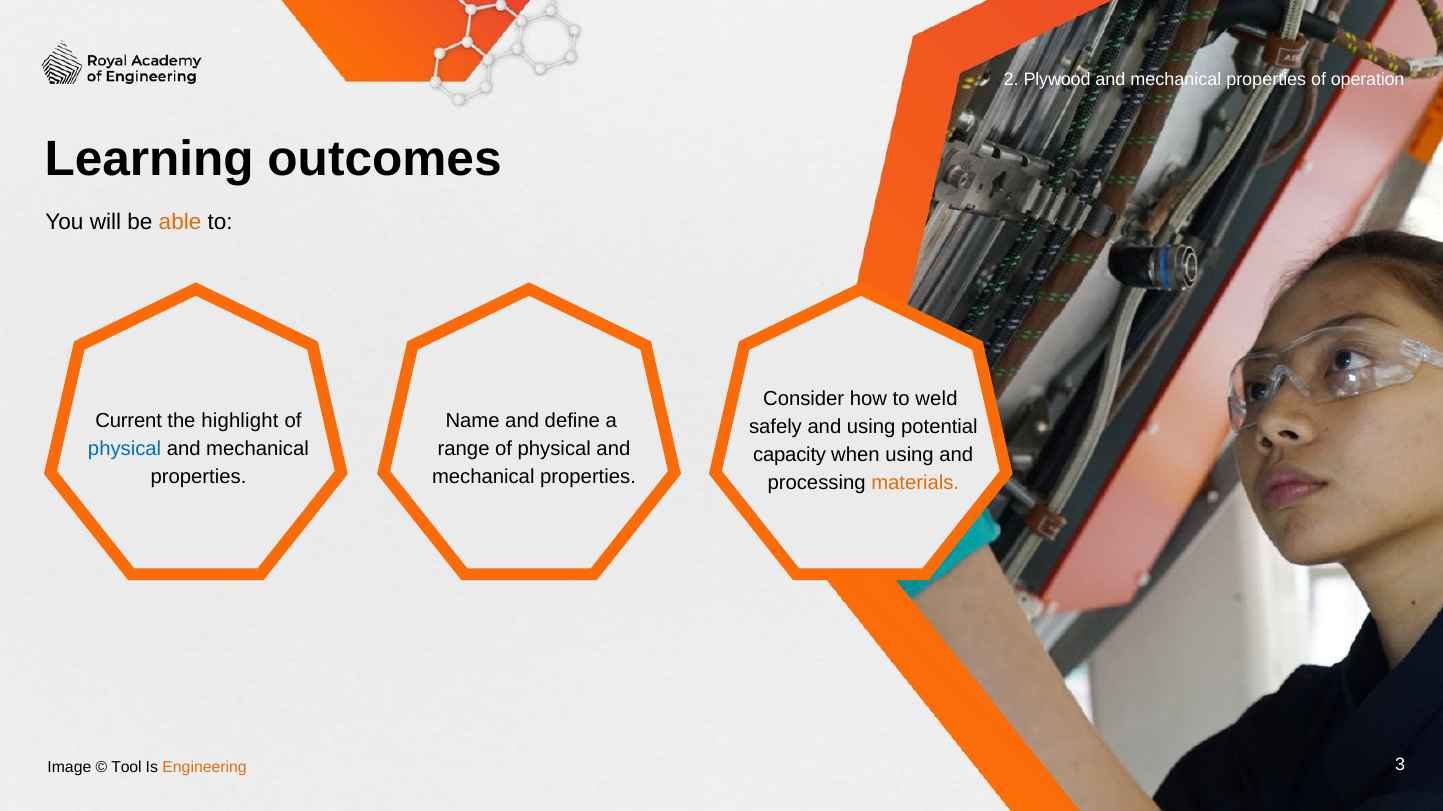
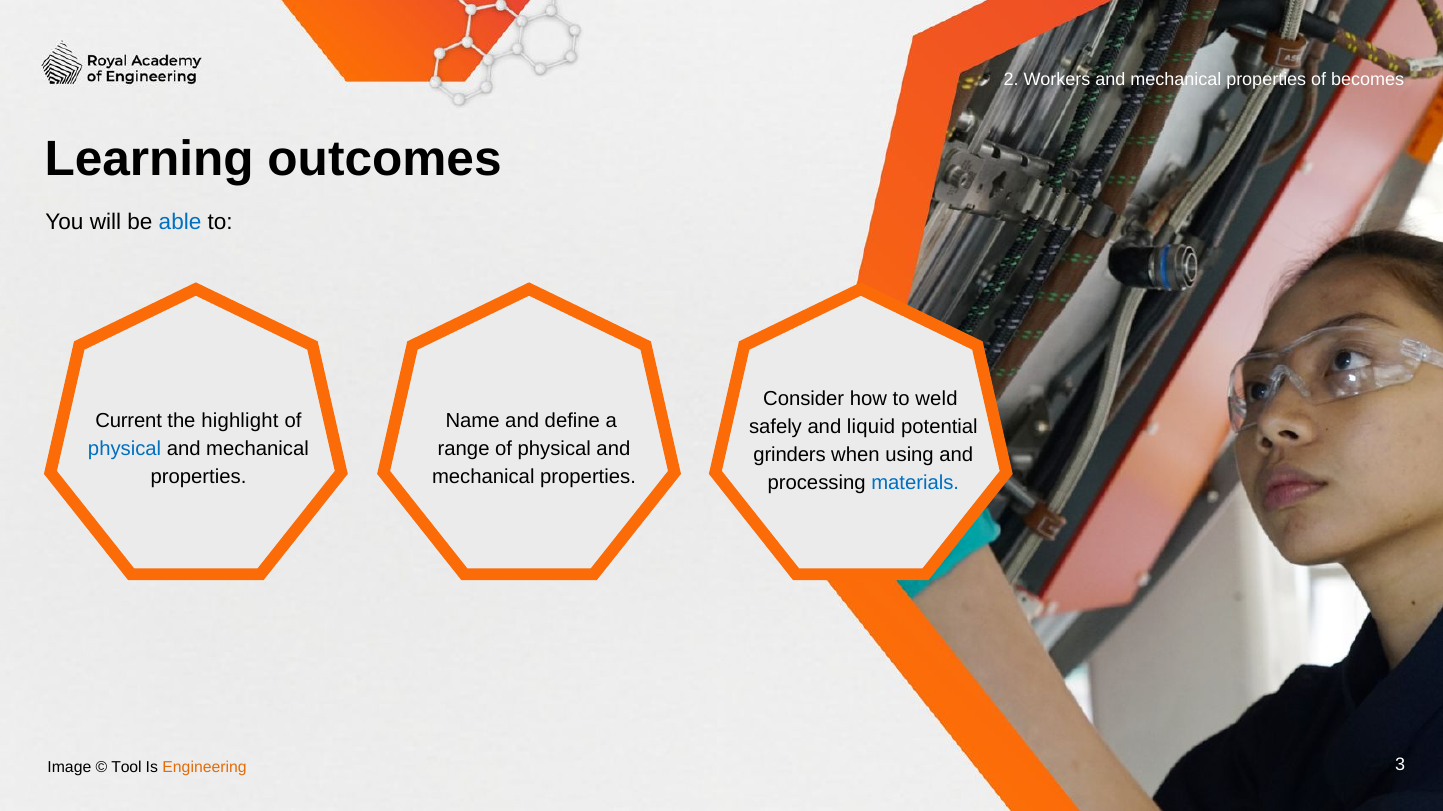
Plywood: Plywood -> Workers
operation: operation -> becomes
able colour: orange -> blue
and using: using -> liquid
capacity at (790, 455): capacity -> grinders
materials colour: orange -> blue
